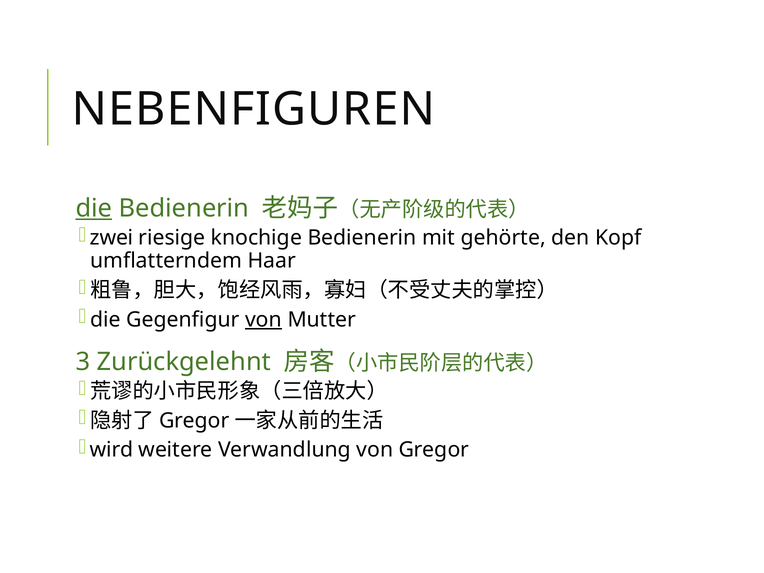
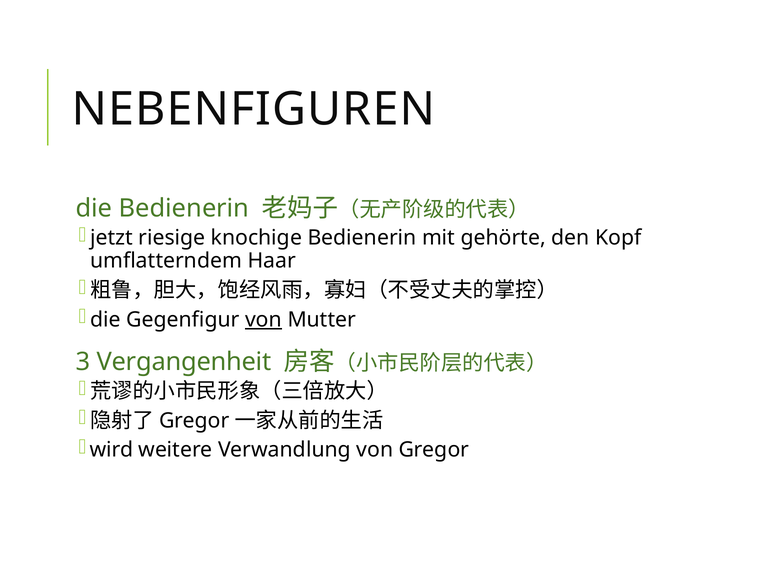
die at (94, 208) underline: present -> none
zwei: zwei -> jetzt
Zurückgelehnt: Zurückgelehnt -> Vergangenheit
